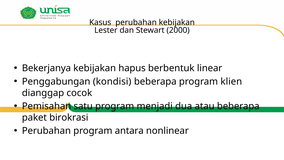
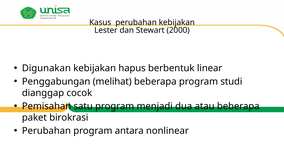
Bekerjanya: Bekerjanya -> Digunakan
kondisi: kondisi -> melihat
klien: klien -> studi
